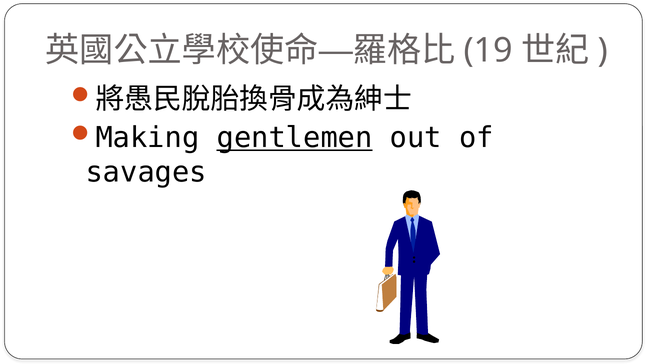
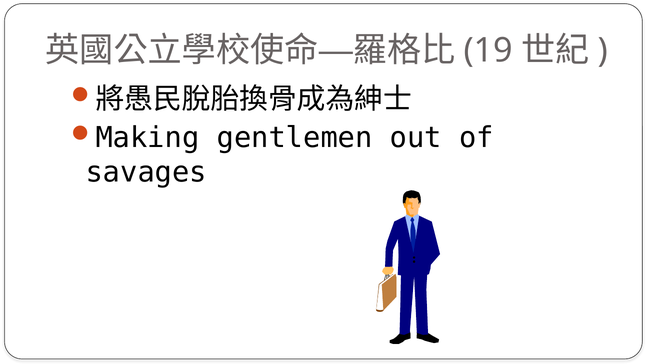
gentlemen underline: present -> none
